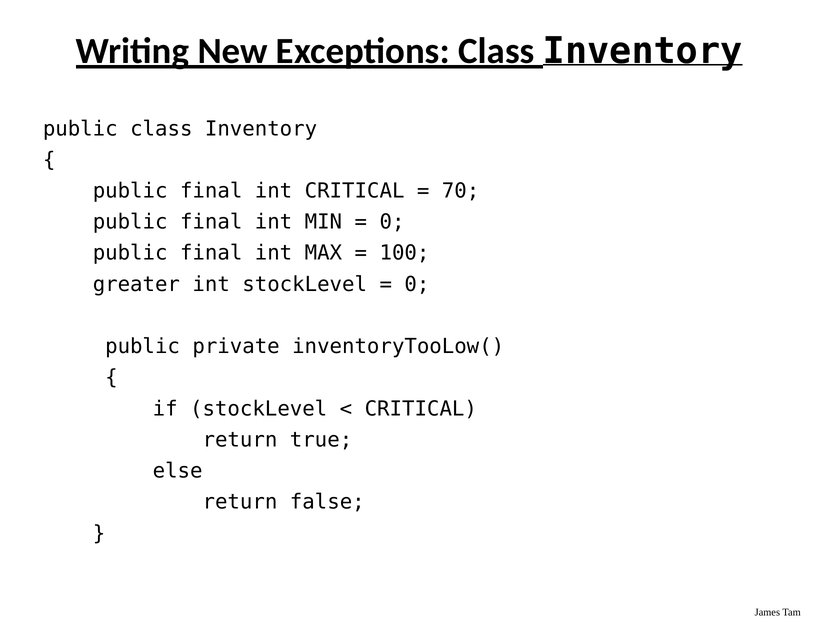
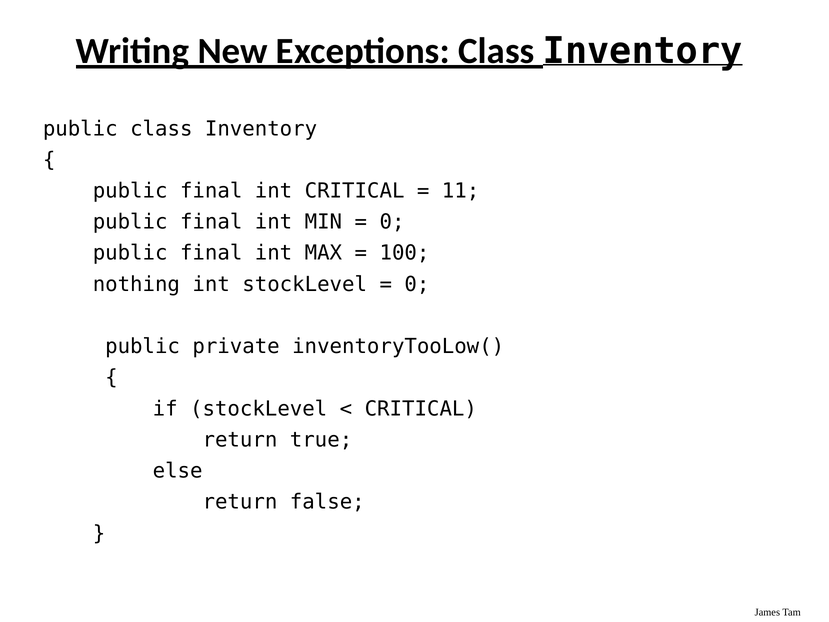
70: 70 -> 11
greater: greater -> nothing
